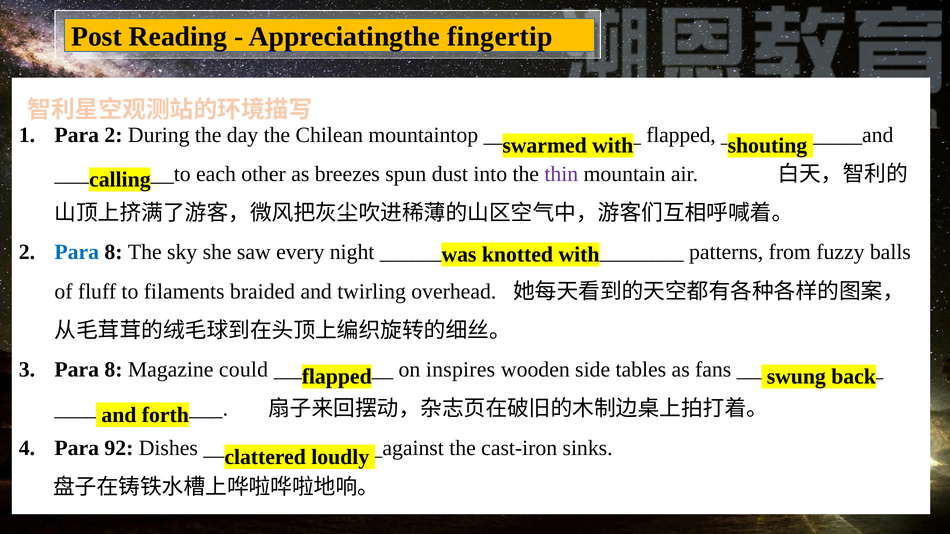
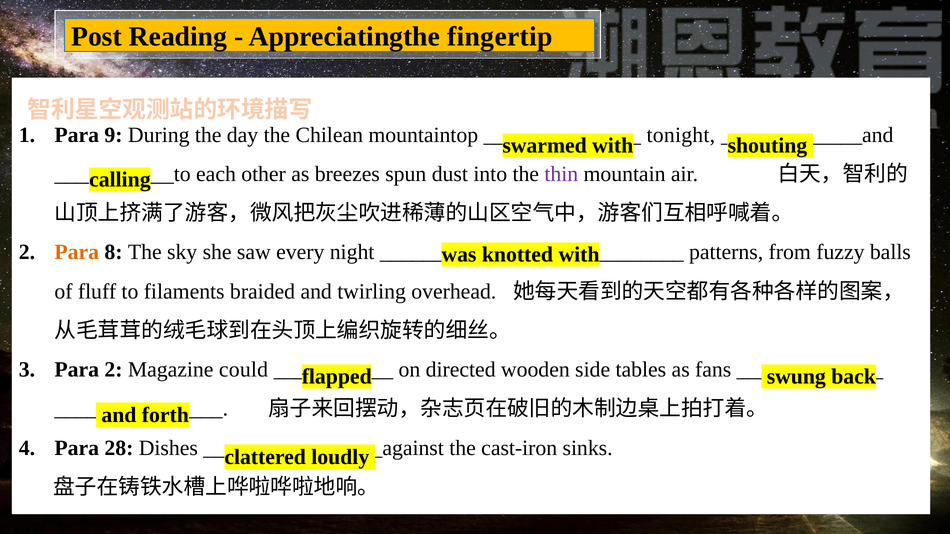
Para 2: 2 -> 9
flapped at (681, 135): flapped -> tonight
Para at (77, 252) colour: blue -> orange
3 Para 8: 8 -> 2
inspires: inspires -> directed
92: 92 -> 28
